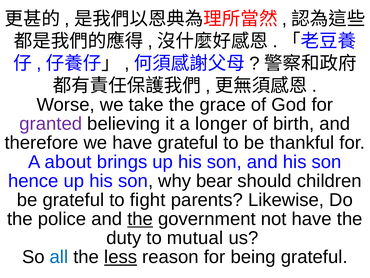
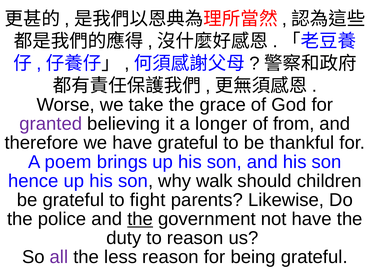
birth: birth -> from
about: about -> poem
bear: bear -> walk
to mutual: mutual -> reason
all colour: blue -> purple
less underline: present -> none
